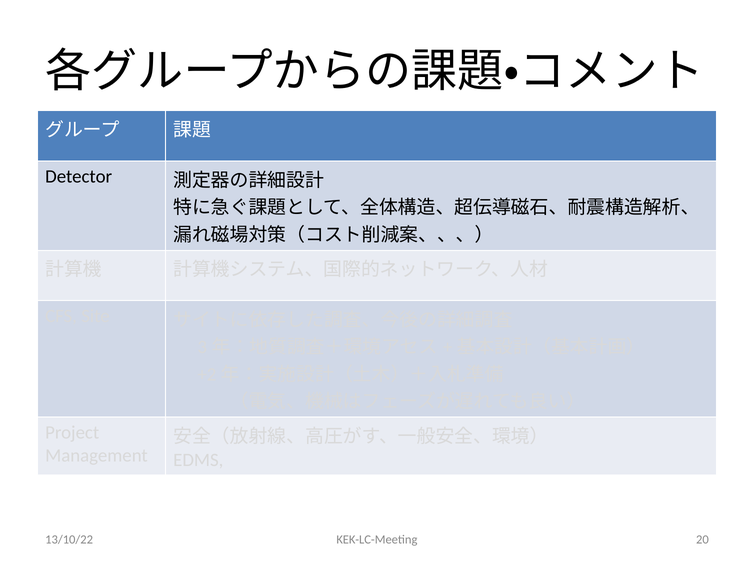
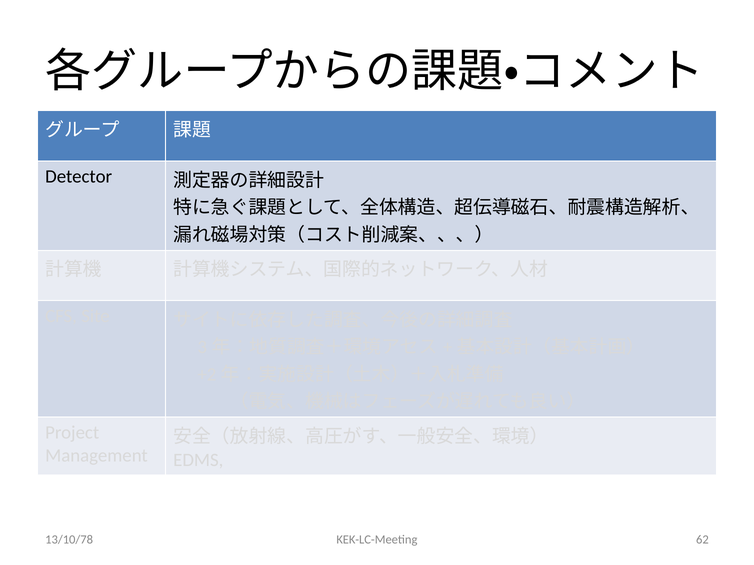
13/10/22: 13/10/22 -> 13/10/78
20: 20 -> 62
